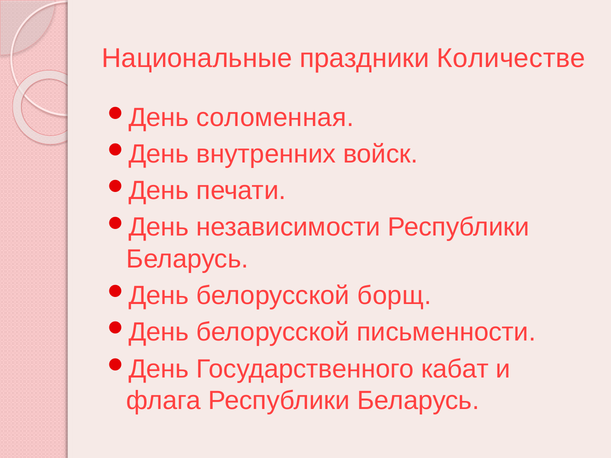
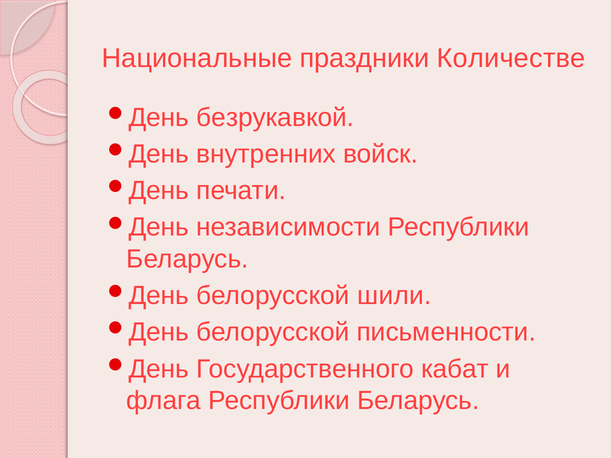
соломенная: соломенная -> безрукавкой
борщ: борщ -> шили
